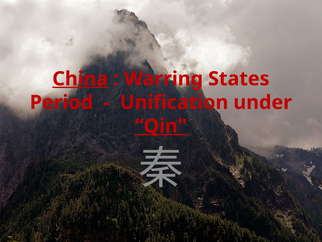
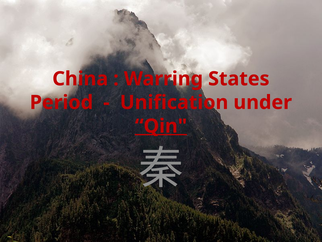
China underline: present -> none
